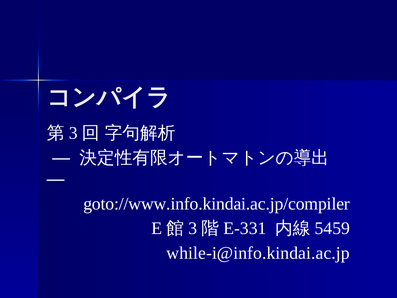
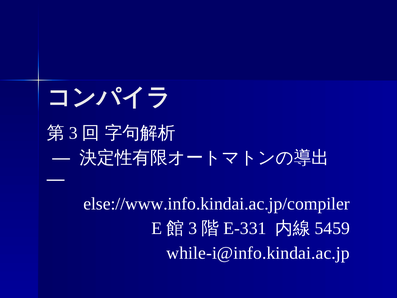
goto://www.info.kindai.ac.jp/compiler: goto://www.info.kindai.ac.jp/compiler -> else://www.info.kindai.ac.jp/compiler
